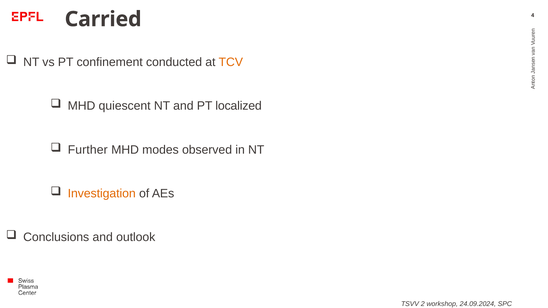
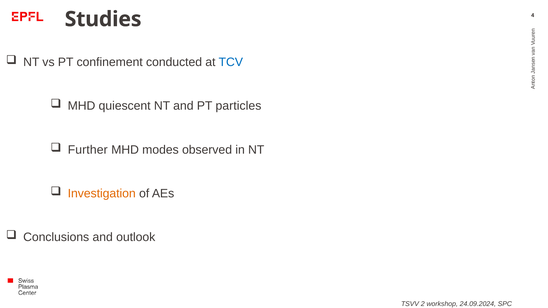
Carried: Carried -> Studies
TCV colour: orange -> blue
localized: localized -> particles
